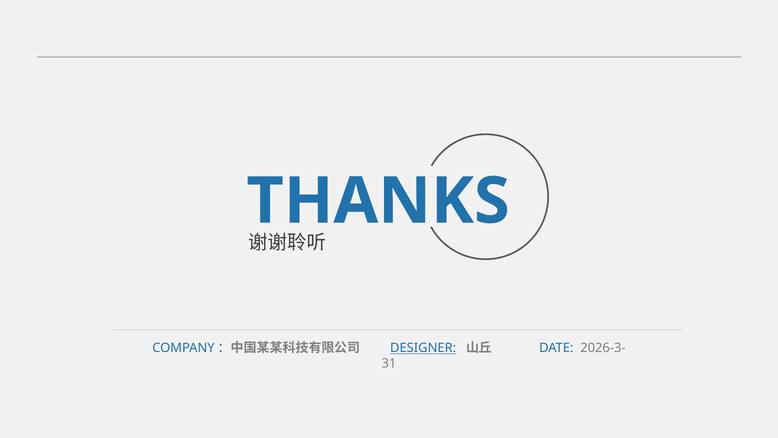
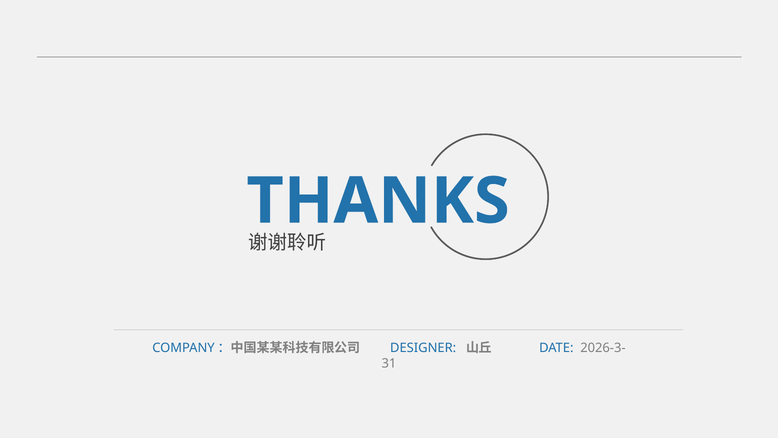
DESIGNER underline: present -> none
